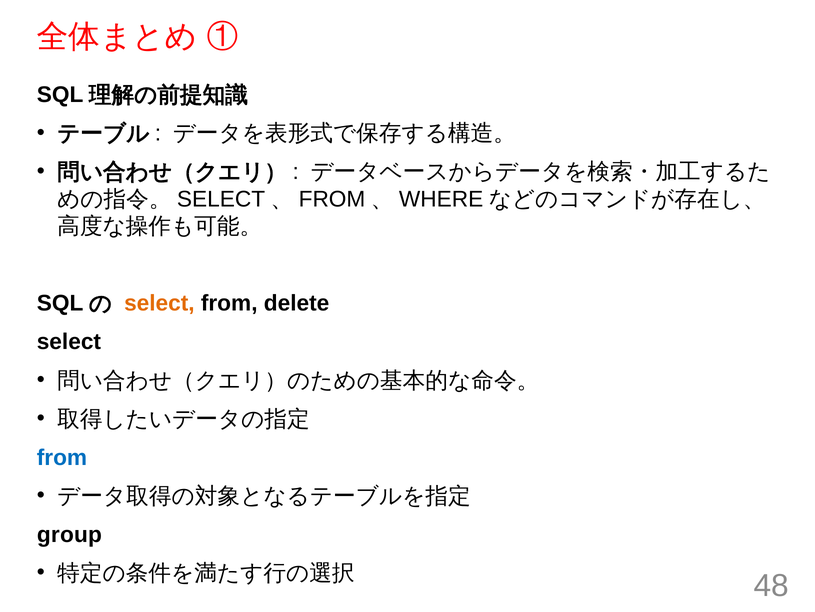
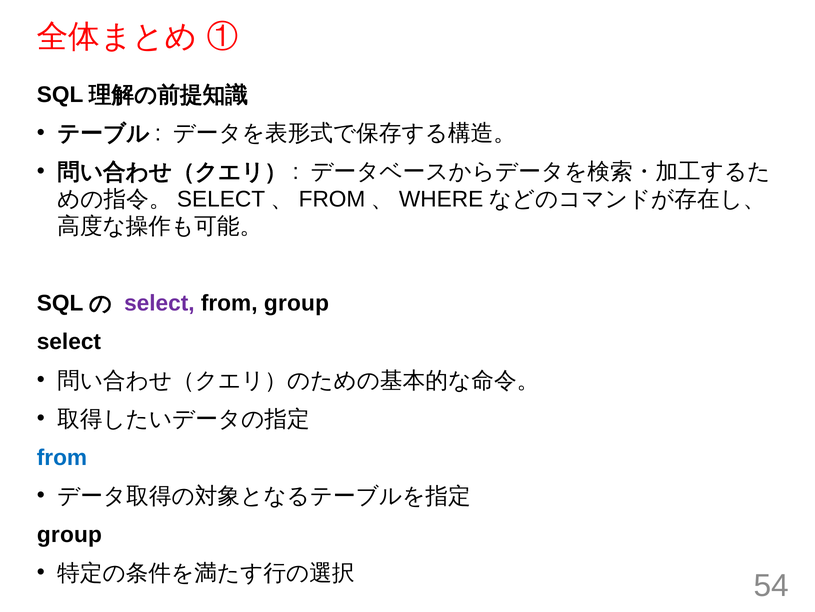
select at (159, 303) colour: orange -> purple
from delete: delete -> group
48: 48 -> 54
